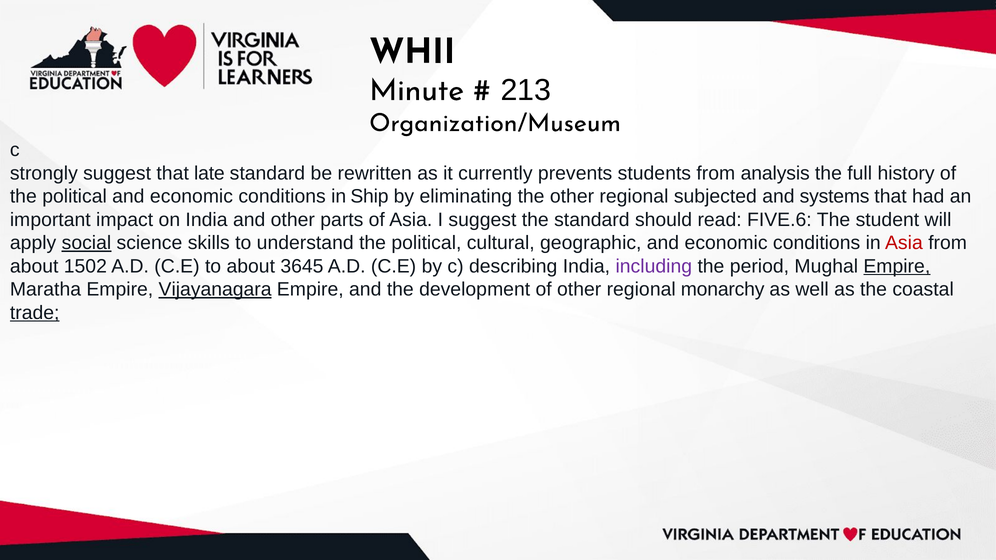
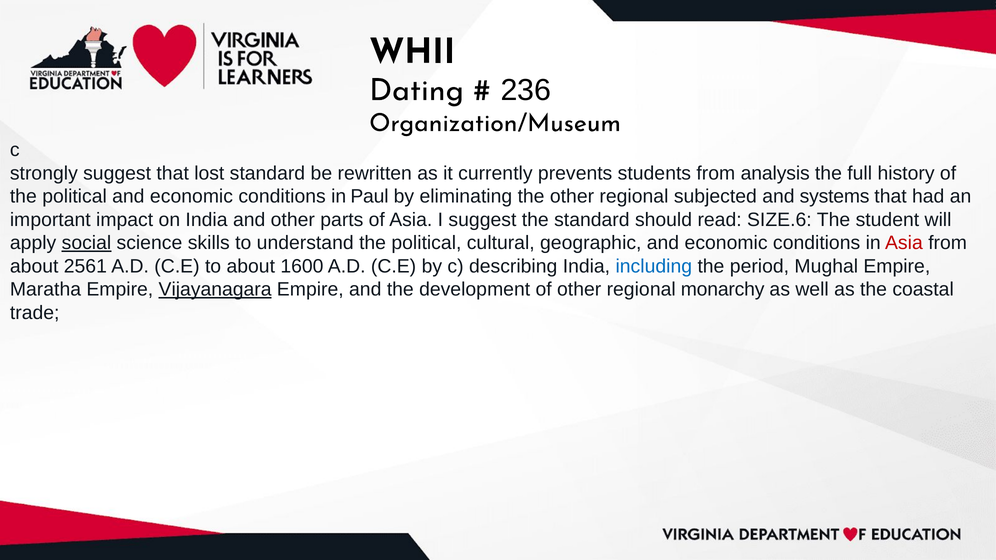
Minute: Minute -> Dating
213: 213 -> 236
late: late -> lost
Ship: Ship -> Paul
FIVE.6: FIVE.6 -> SIZE.6
1502: 1502 -> 2561
3645: 3645 -> 1600
including colour: purple -> blue
Empire at (897, 266) underline: present -> none
trade underline: present -> none
